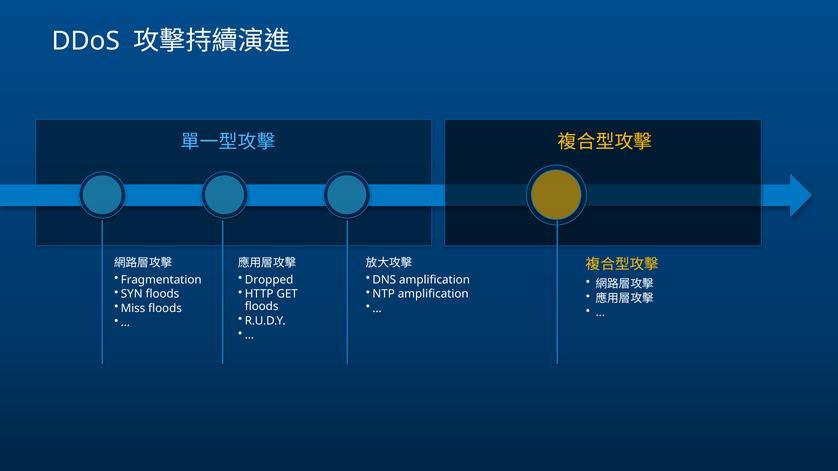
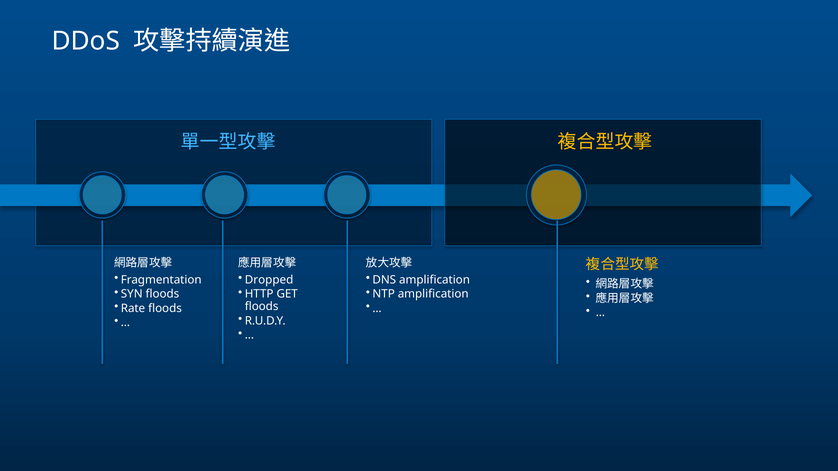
Miss: Miss -> Rate
